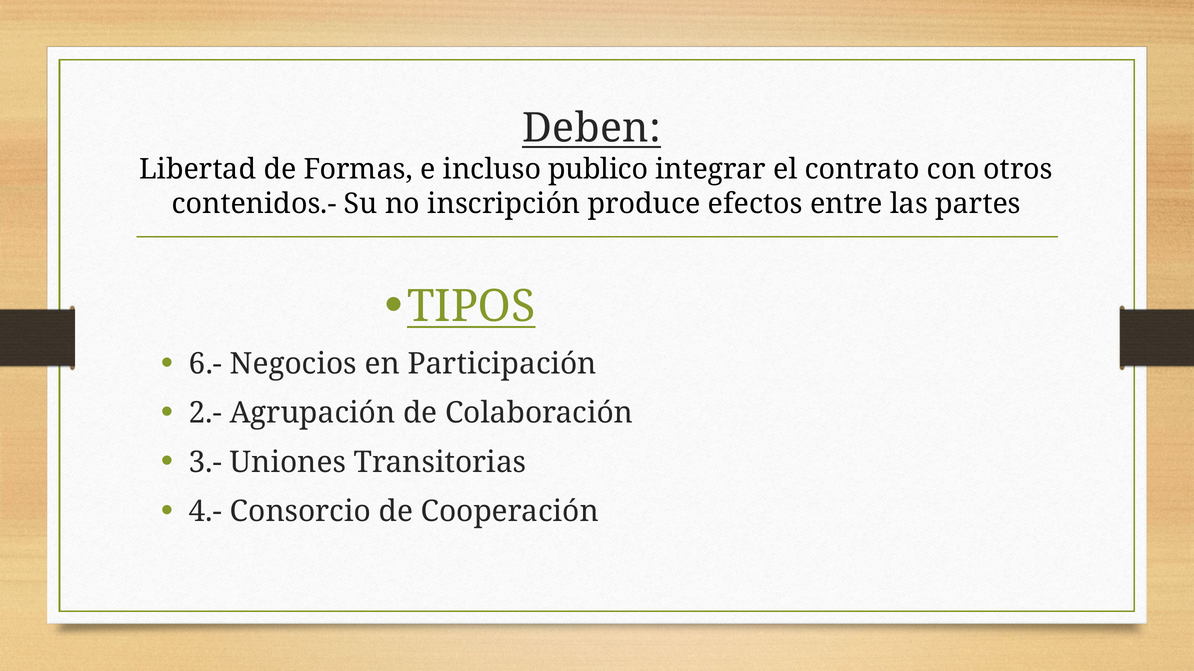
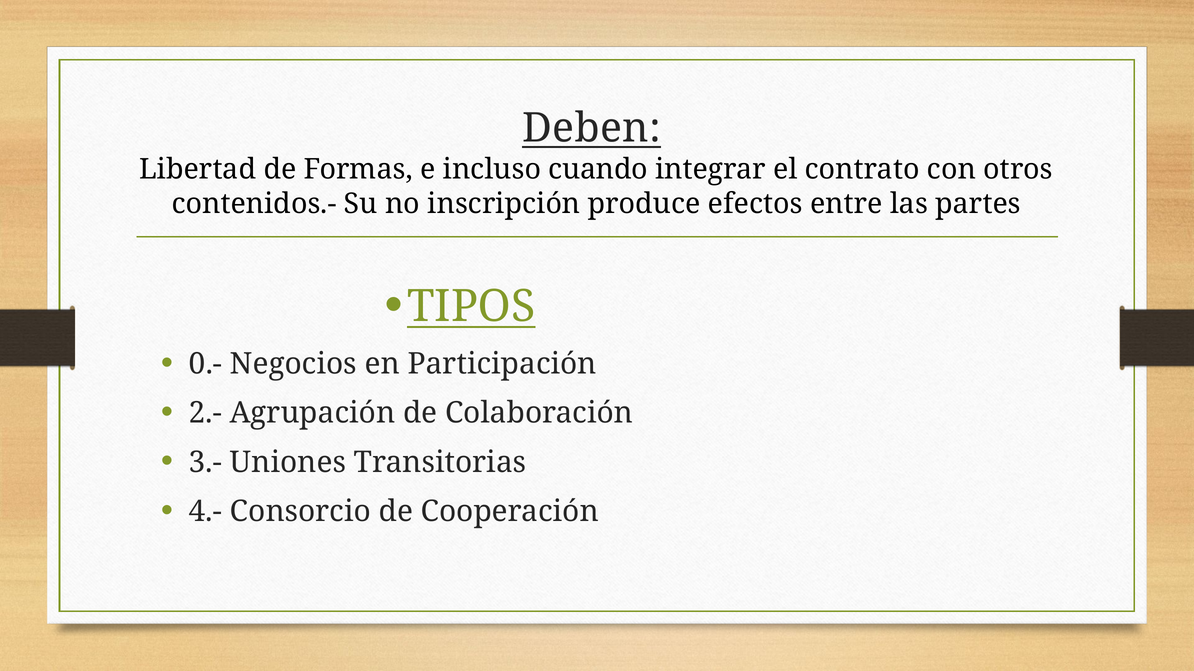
publico: publico -> cuando
6.-: 6.- -> 0.-
